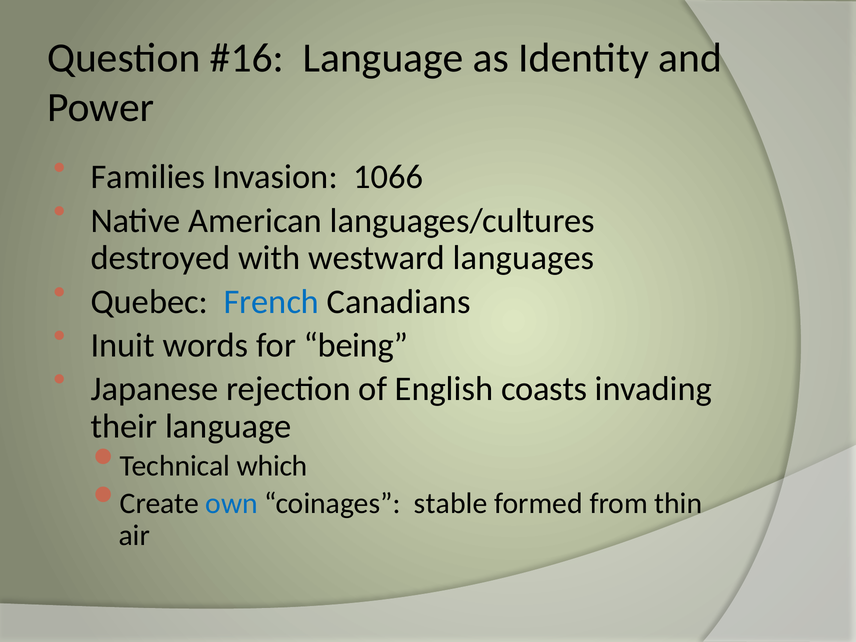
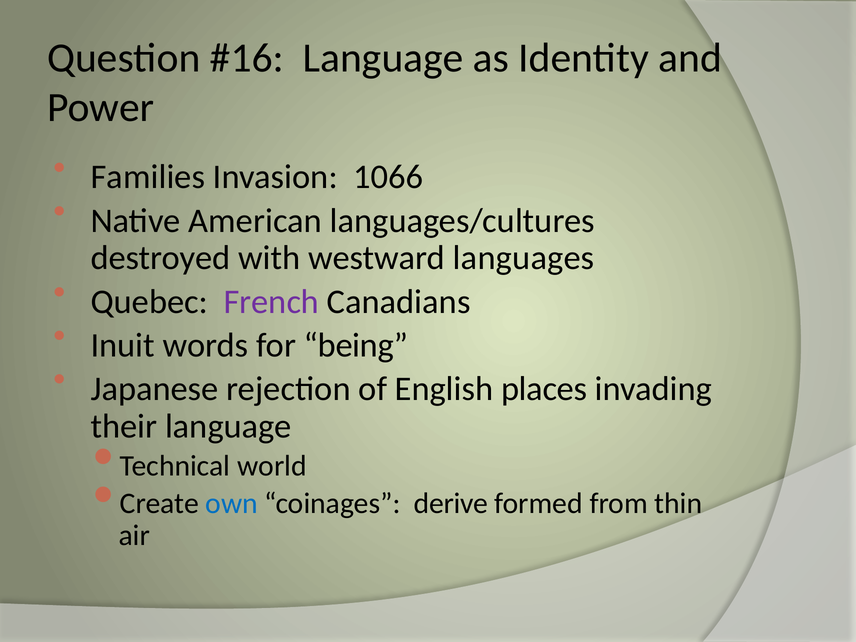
French colour: blue -> purple
coasts: coasts -> places
which: which -> world
stable: stable -> derive
